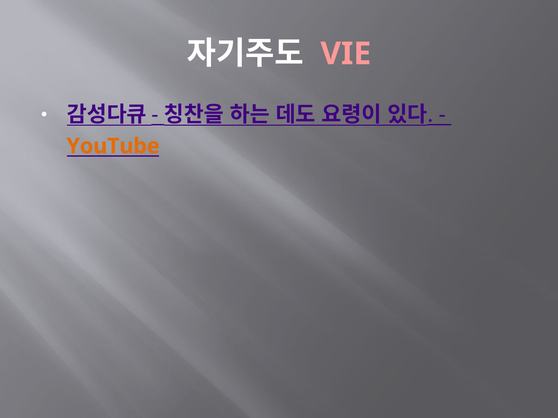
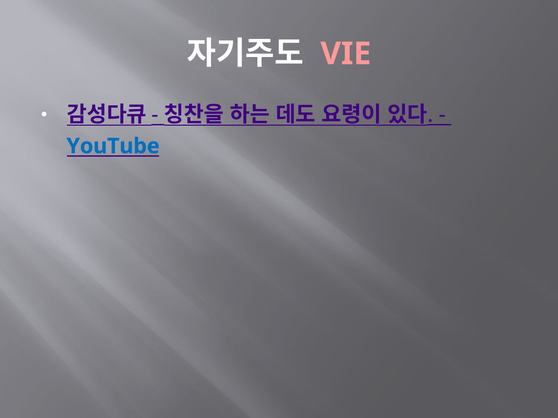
YouTube colour: orange -> blue
